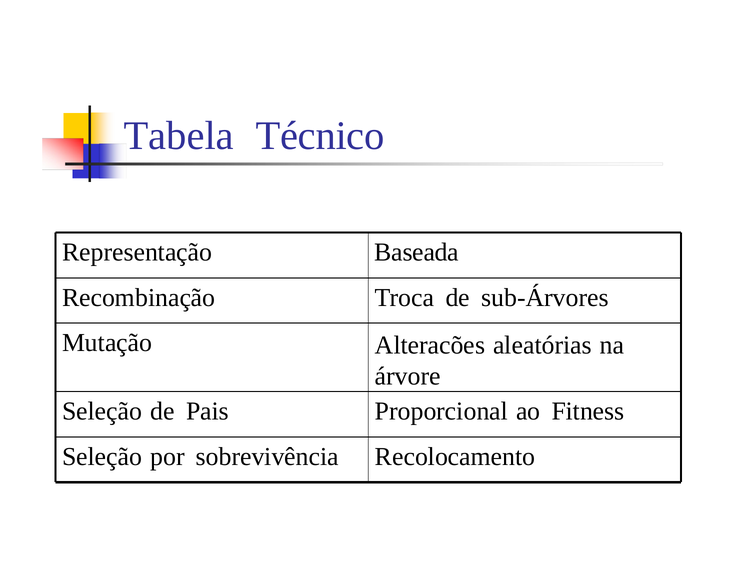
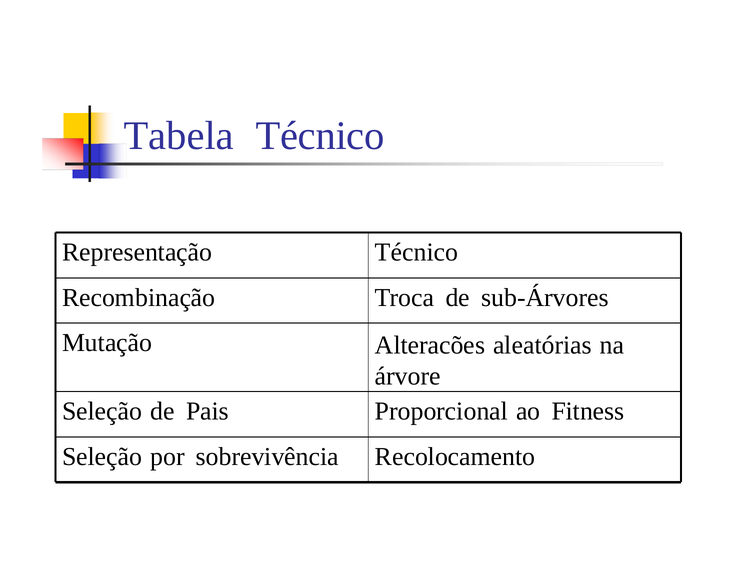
Representação Baseada: Baseada -> Técnico
